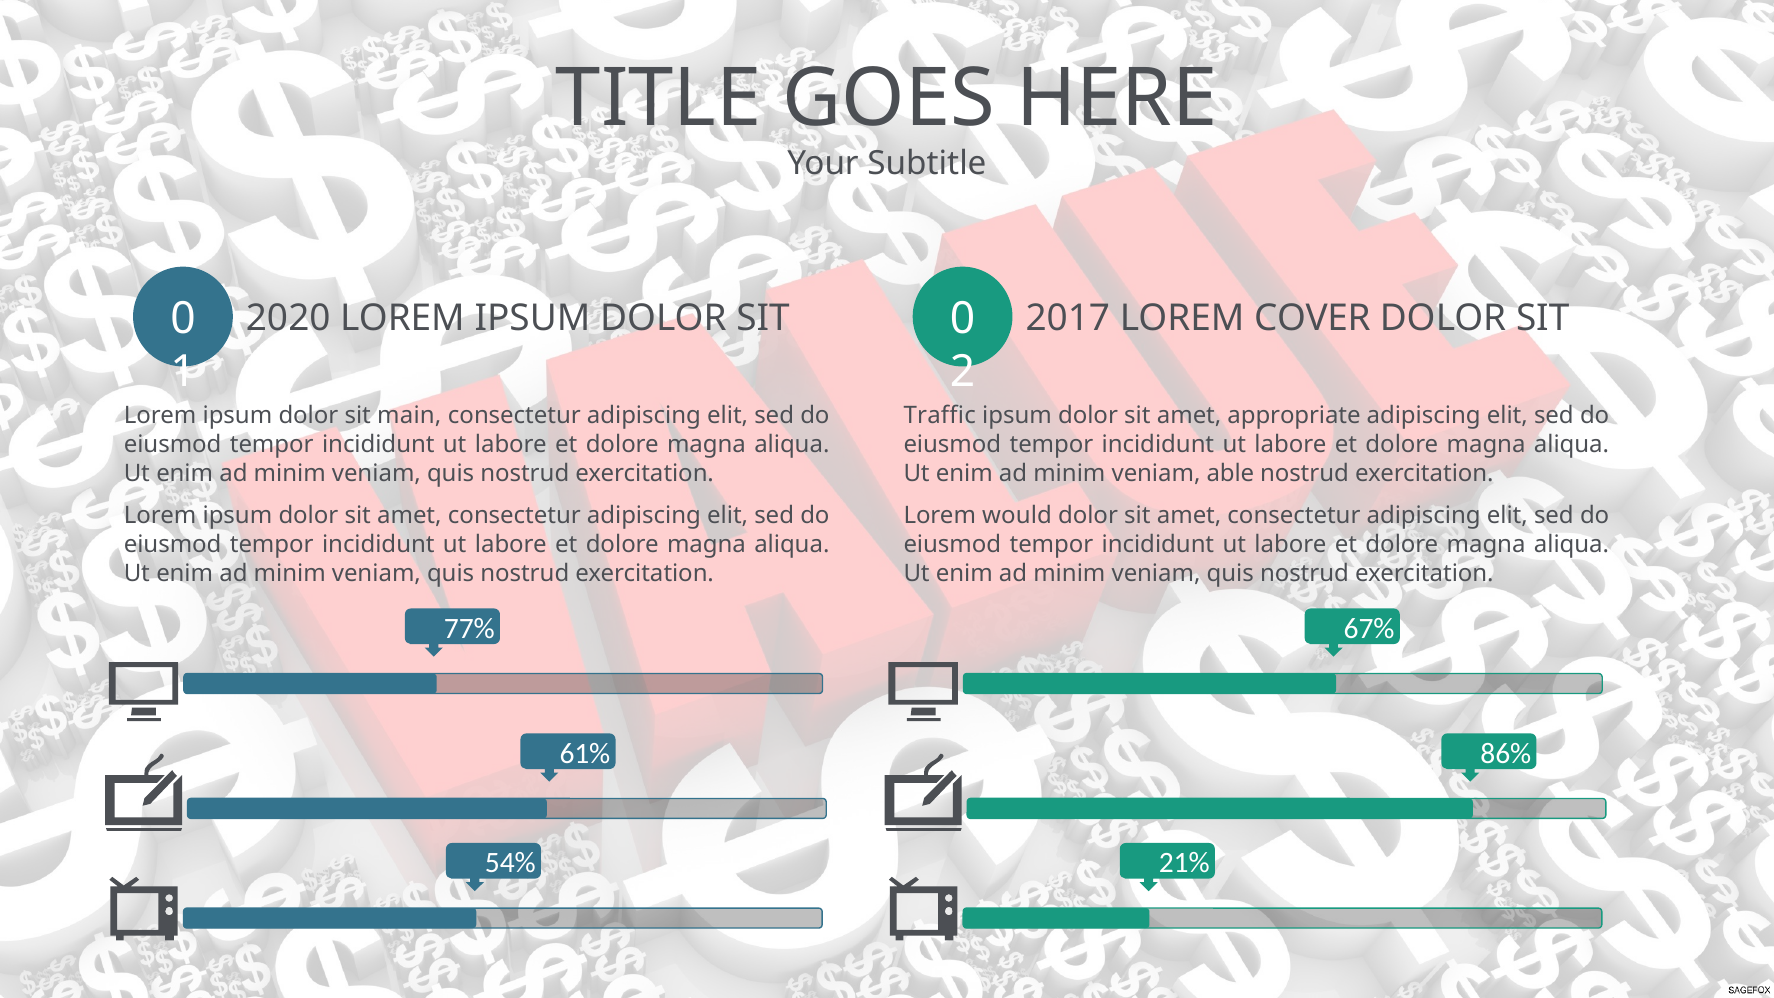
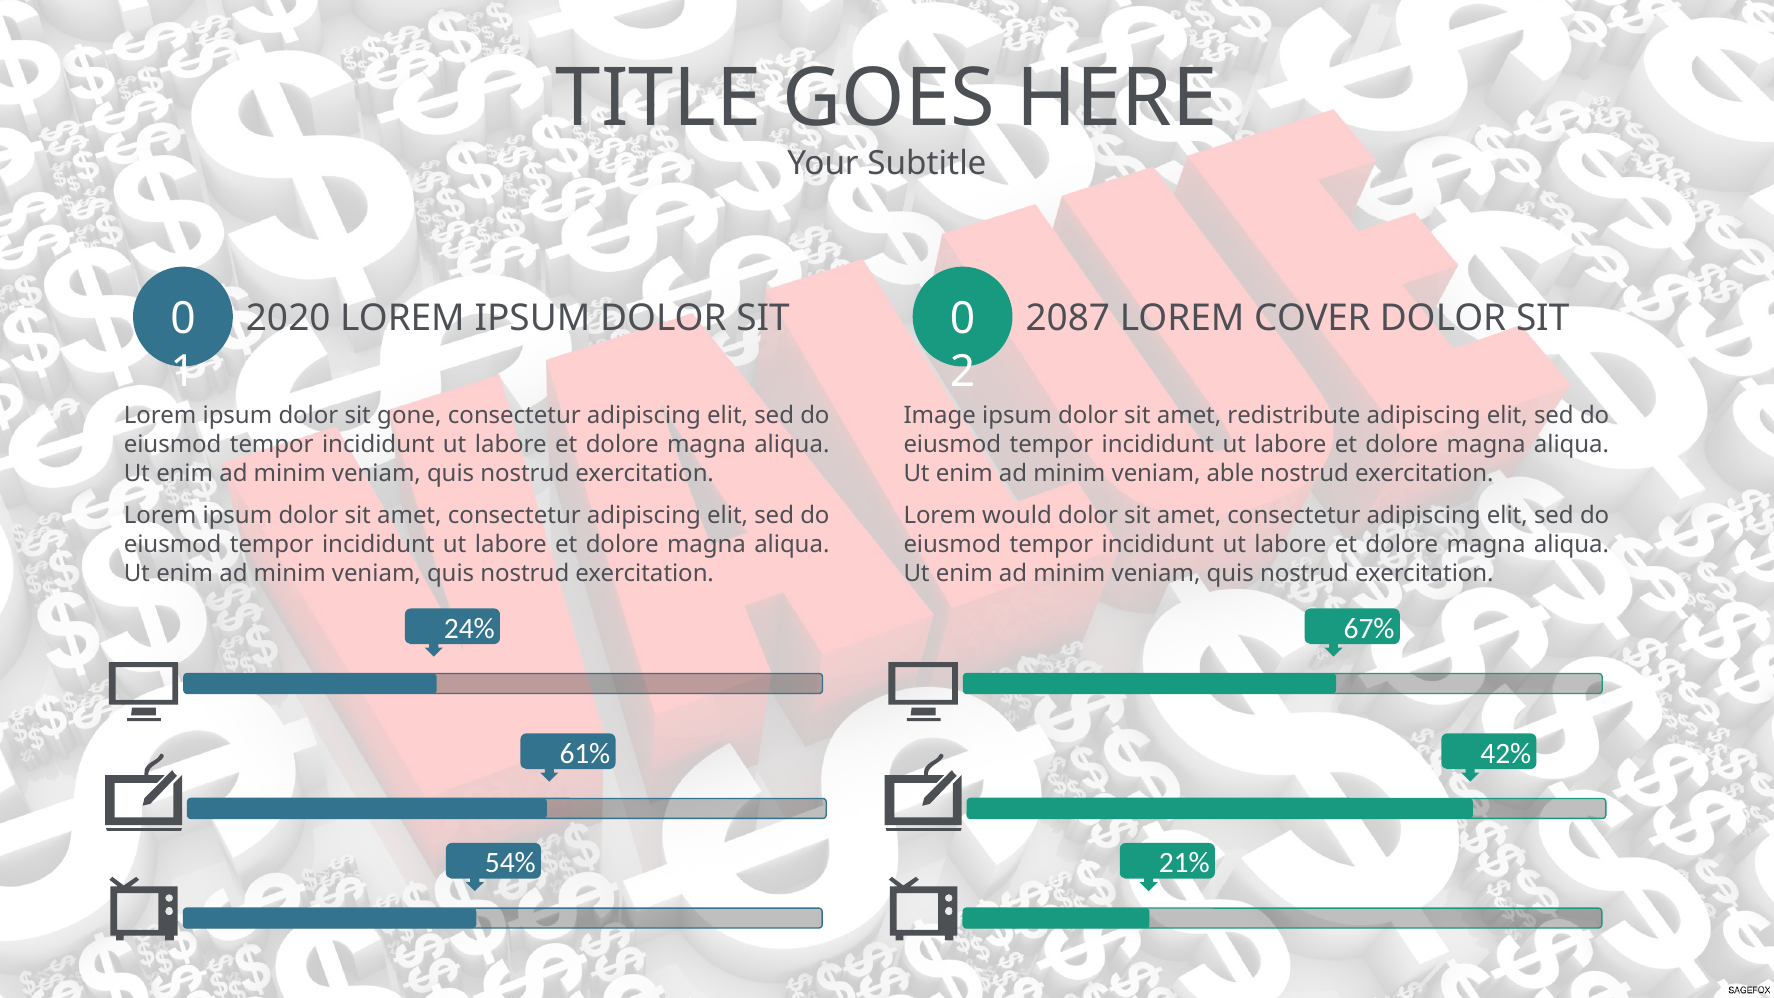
2017: 2017 -> 2087
main: main -> gone
Traffic: Traffic -> Image
appropriate: appropriate -> redistribute
77%: 77% -> 24%
86%: 86% -> 42%
